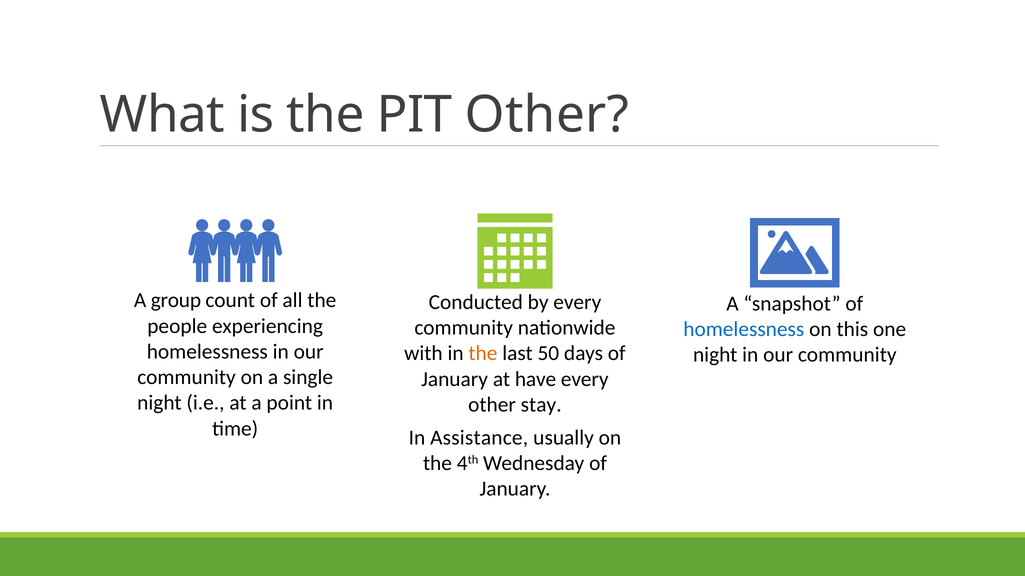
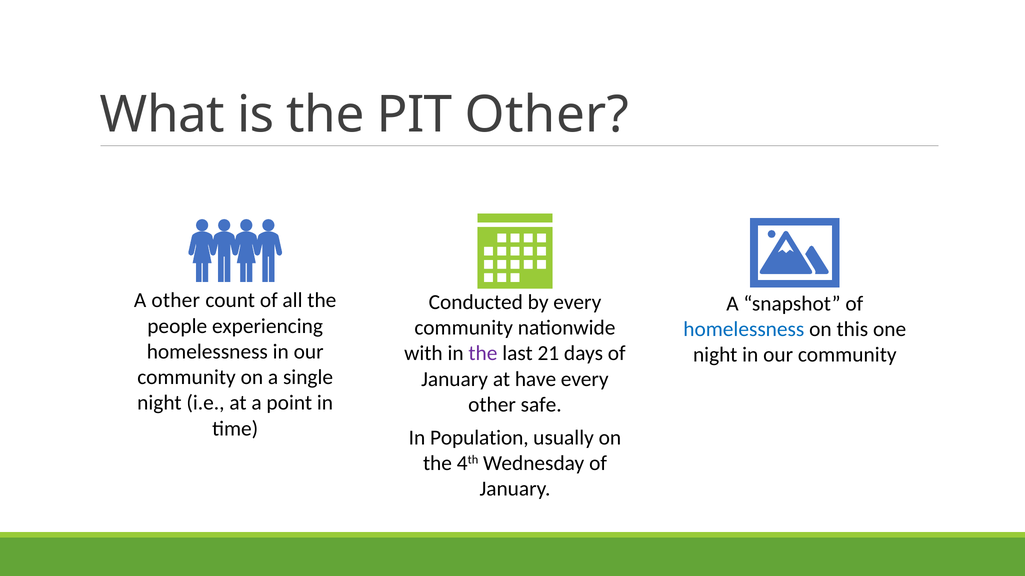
A group: group -> other
the at (483, 354) colour: orange -> purple
50: 50 -> 21
stay: stay -> safe
Assistance: Assistance -> Population
